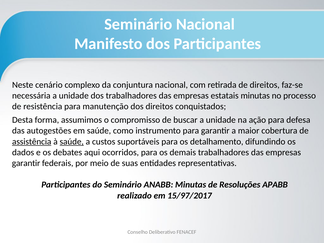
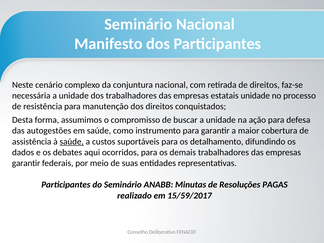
estatais minutas: minutas -> unidade
assistência underline: present -> none
APABB: APABB -> PAGAS
15/97/2017: 15/97/2017 -> 15/59/2017
